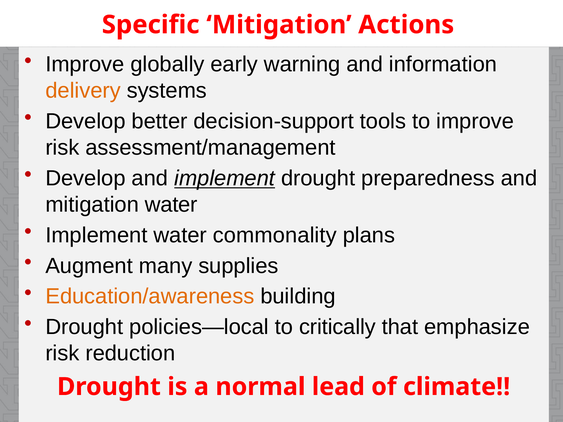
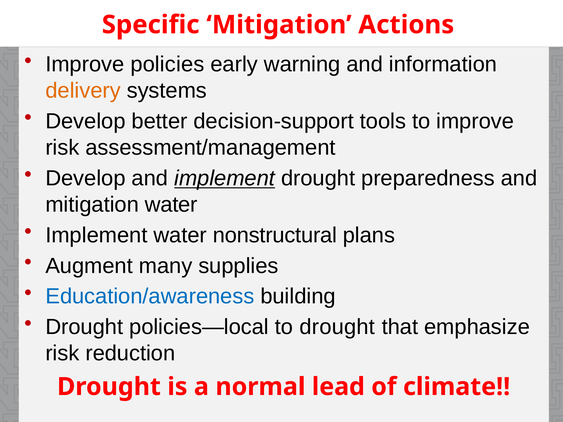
globally: globally -> policies
commonality: commonality -> nonstructural
Education/awareness colour: orange -> blue
to critically: critically -> drought
